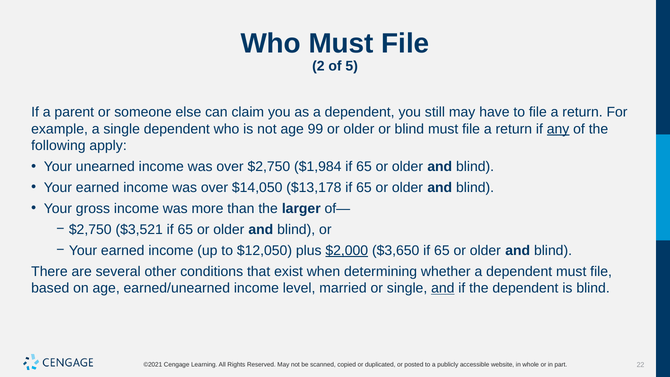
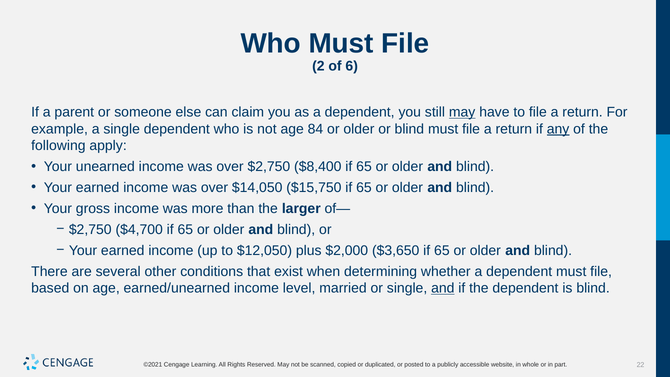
5: 5 -> 6
may at (462, 112) underline: none -> present
99: 99 -> 84
$1,984: $1,984 -> $8,400
$13,178: $13,178 -> $15,750
$3,521: $3,521 -> $4,700
$2,000 underline: present -> none
